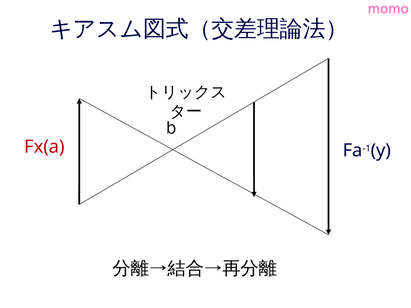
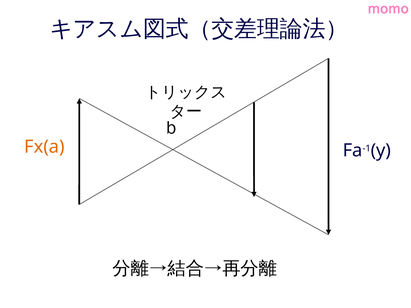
Fx(a colour: red -> orange
